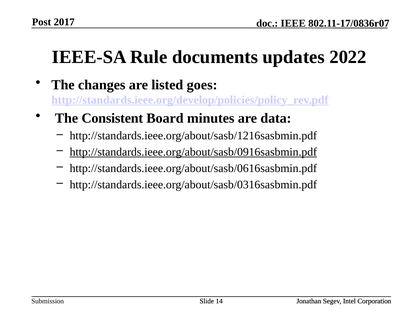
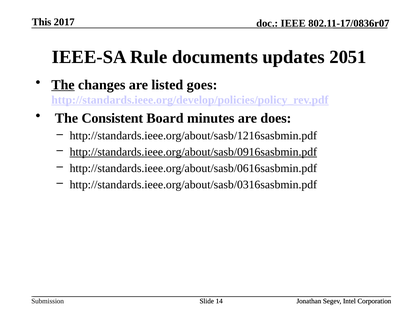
Post: Post -> This
2022: 2022 -> 2051
The at (63, 85) underline: none -> present
data: data -> does
